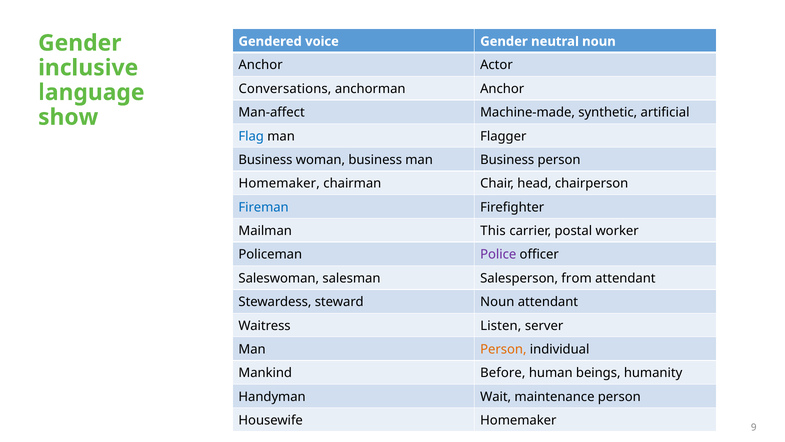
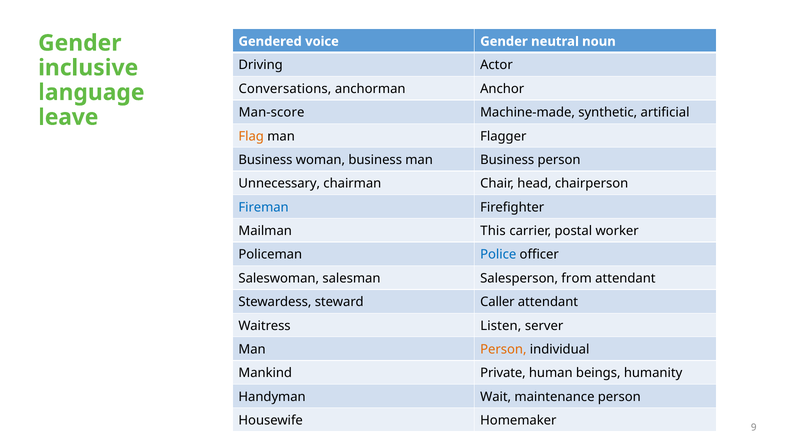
Anchor at (261, 65): Anchor -> Driving
Man-affect: Man-affect -> Man-score
show: show -> leave
Flag colour: blue -> orange
Homemaker at (279, 183): Homemaker -> Unnecessary
Police colour: purple -> blue
steward Noun: Noun -> Caller
Before: Before -> Private
